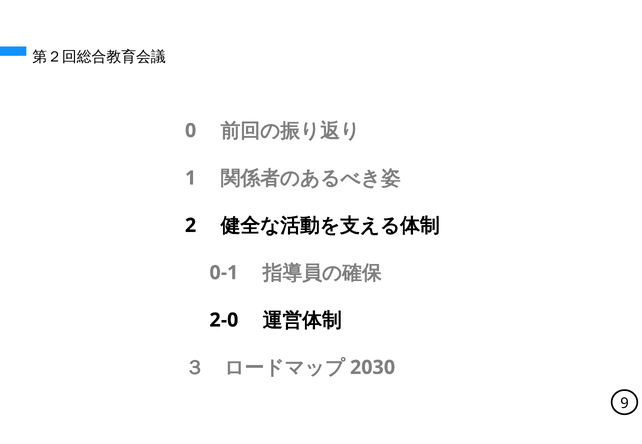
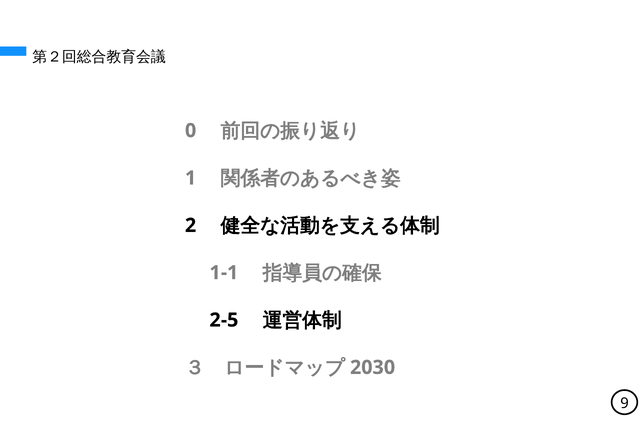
0-1: 0-1 -> 1-1
2-0: 2-0 -> 2-5
